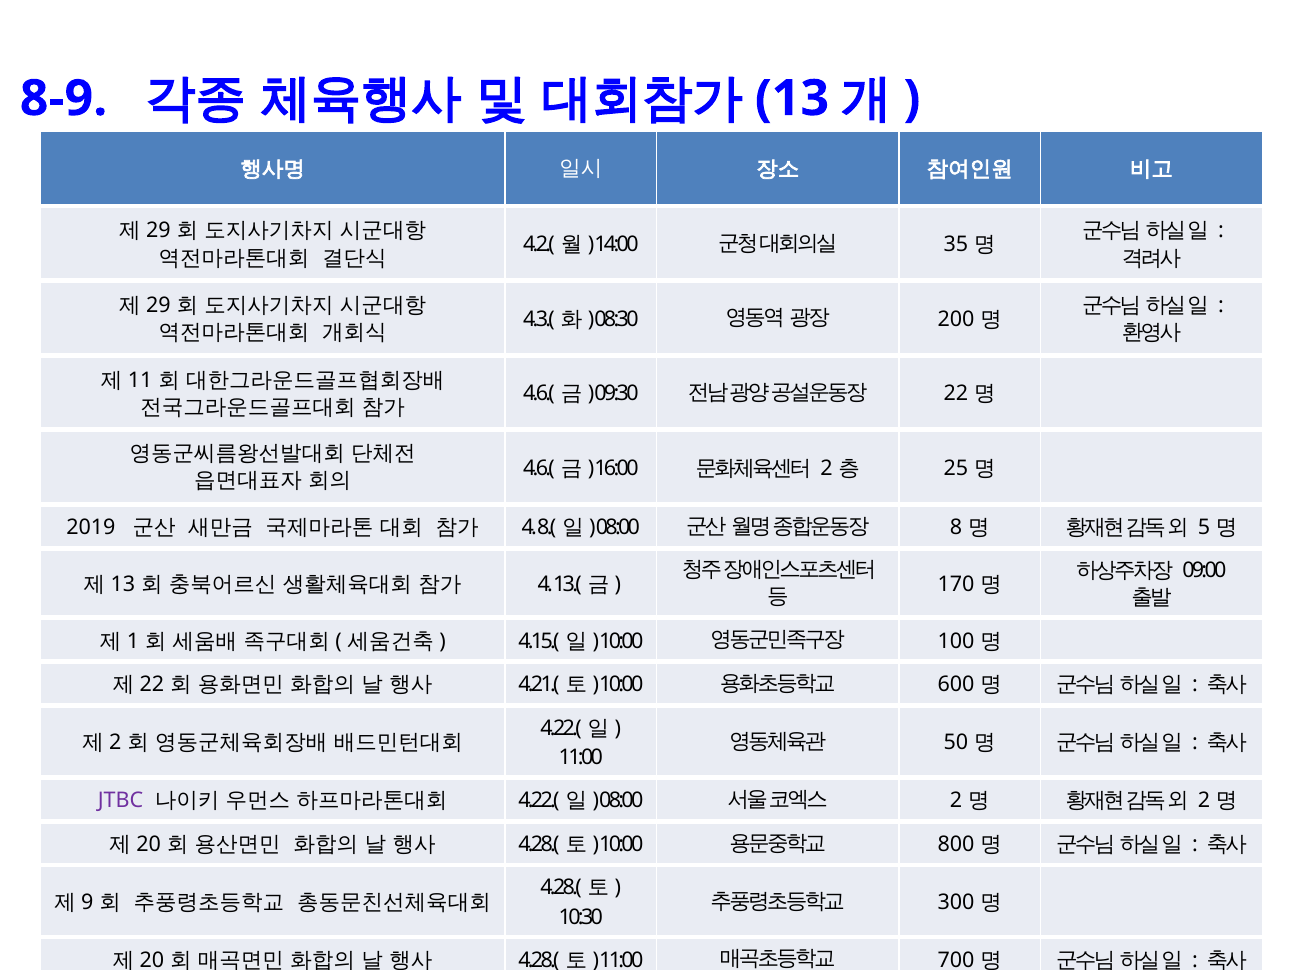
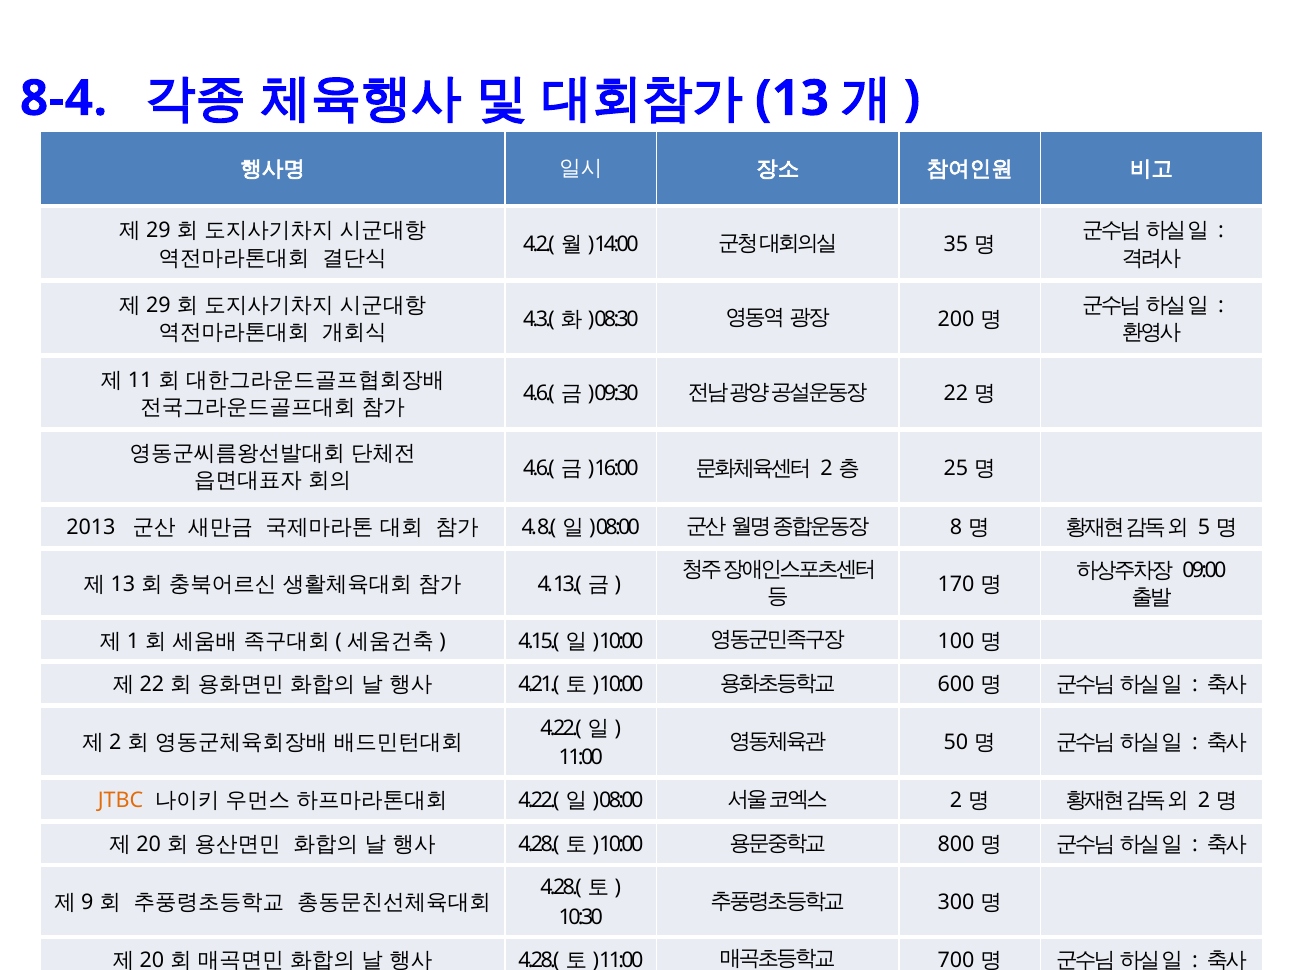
8-9: 8-9 -> 8-4
2019: 2019 -> 2013
JTBC colour: purple -> orange
